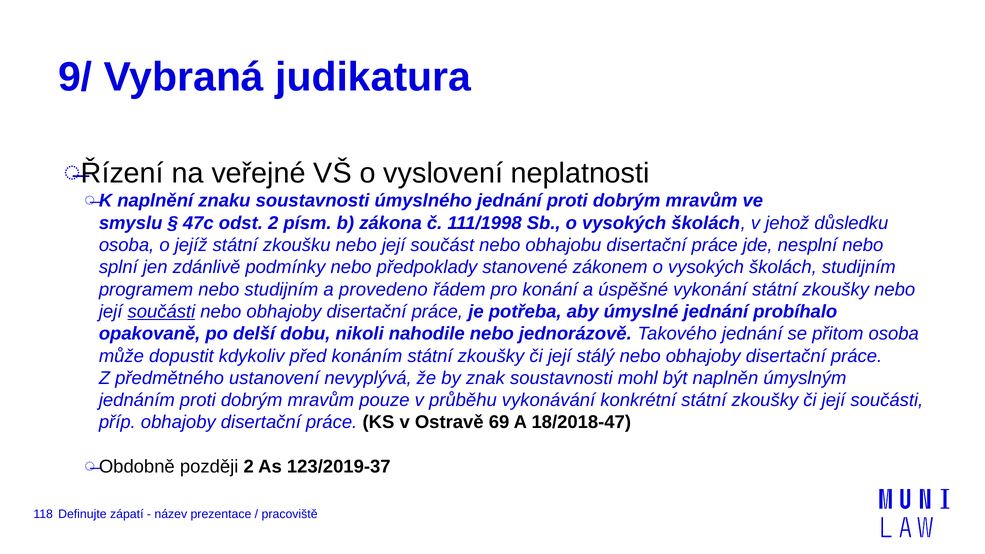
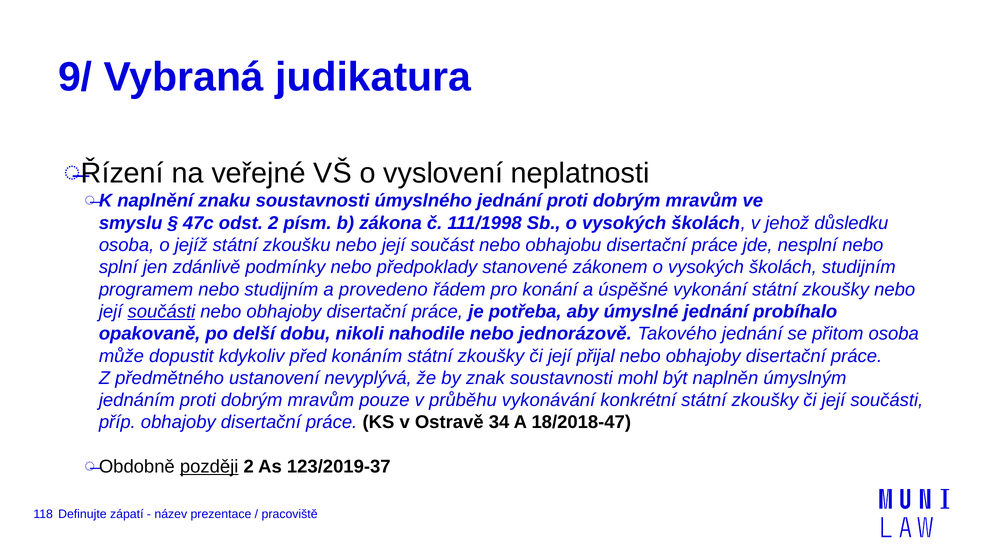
stálý: stálý -> přijal
69: 69 -> 34
později underline: none -> present
